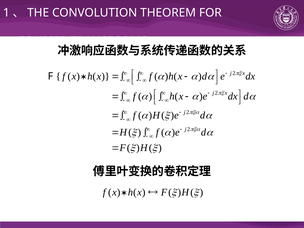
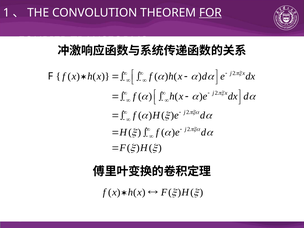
FOR underline: none -> present
